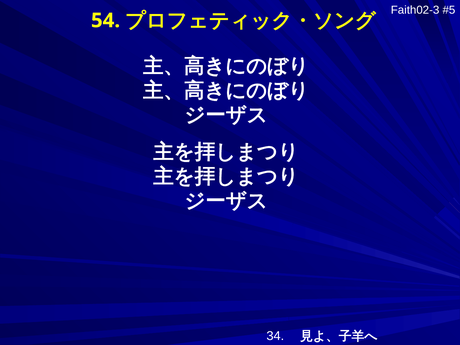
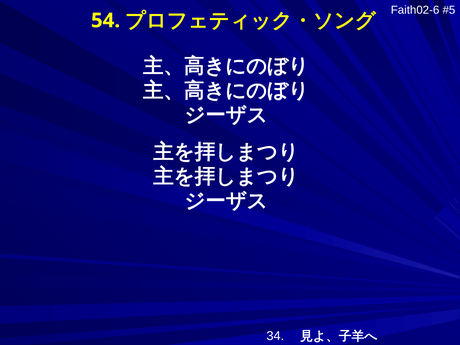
Faith02-3: Faith02-3 -> Faith02-6
